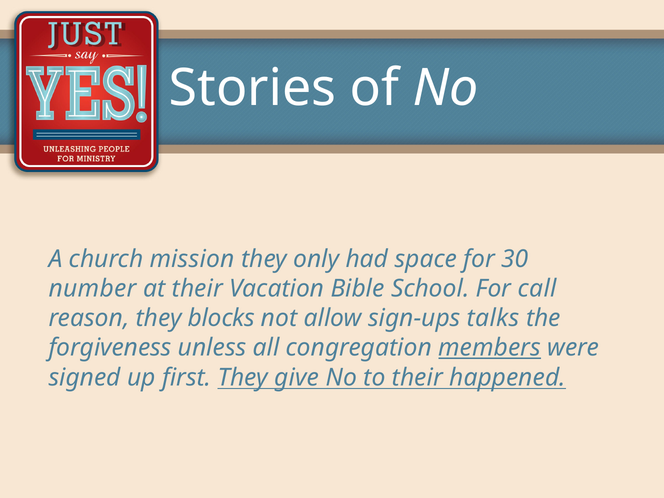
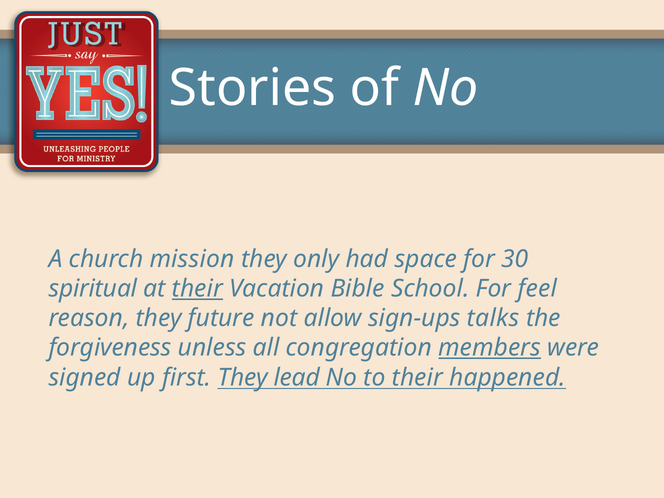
number: number -> spiritual
their at (197, 289) underline: none -> present
call: call -> feel
blocks: blocks -> future
give: give -> lead
